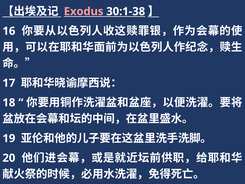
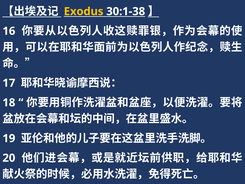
Exodus colour: pink -> yellow
